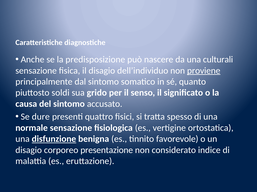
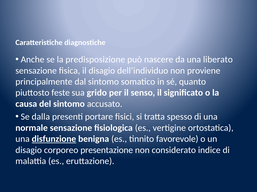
culturali: culturali -> liberato
proviene underline: present -> none
soldi: soldi -> feste
dure: dure -> dalla
quattro: quattro -> portare
